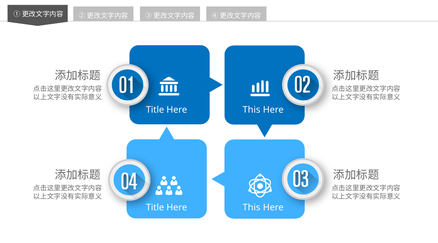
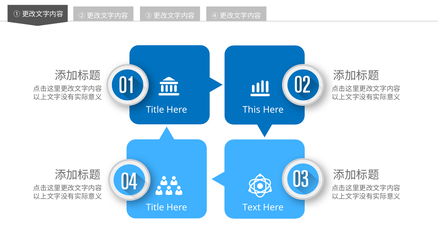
This at (251, 208): This -> Text
